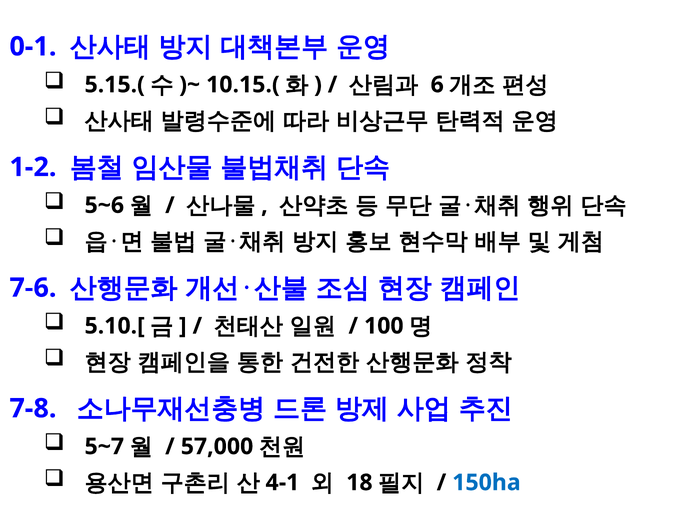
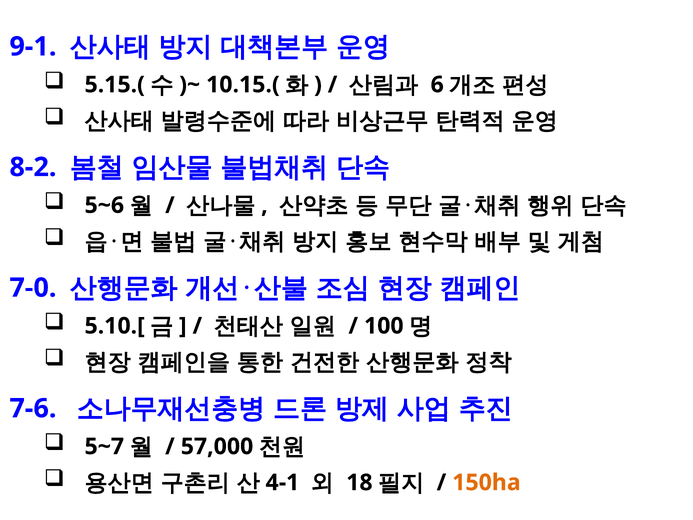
0-1: 0-1 -> 9-1
1-2: 1-2 -> 8-2
7-6: 7-6 -> 7-0
7-8: 7-8 -> 7-6
150ha colour: blue -> orange
